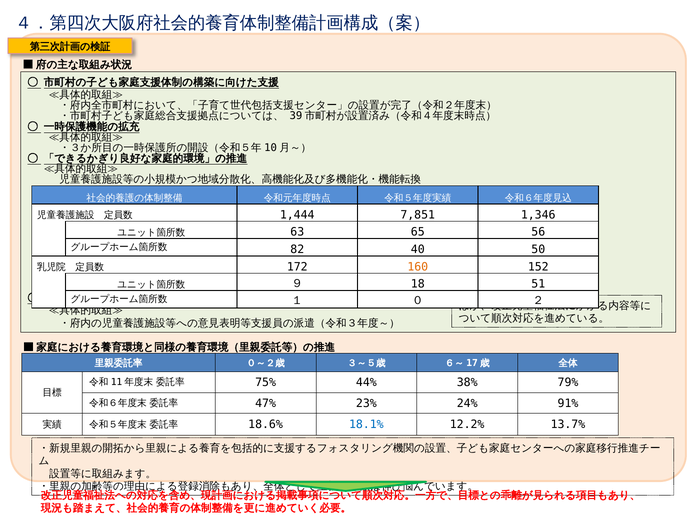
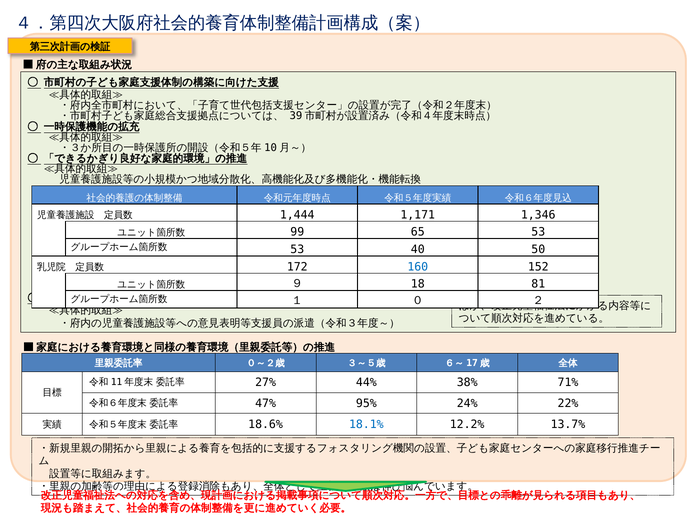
7,851: 7,851 -> 1,171
63: 63 -> 99
65 56: 56 -> 53
82 at (297, 249): 82 -> 53
160 colour: orange -> blue
51: 51 -> 81
75%: 75% -> 27%
79%: 79% -> 71%
23%: 23% -> 95%
91%: 91% -> 22%
